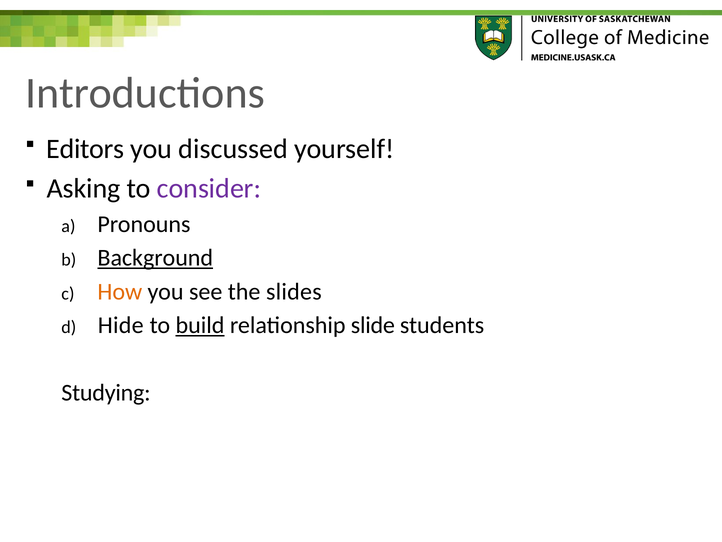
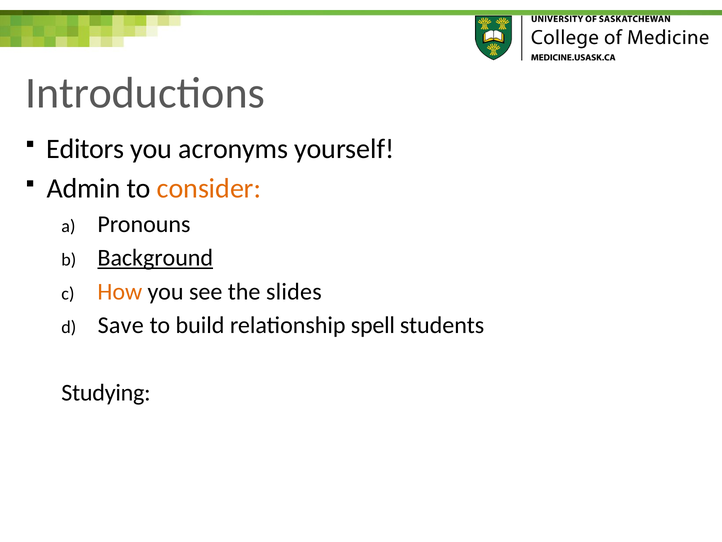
discussed: discussed -> acronyms
Asking: Asking -> Admin
consider colour: purple -> orange
Hide: Hide -> Save
build underline: present -> none
slide: slide -> spell
